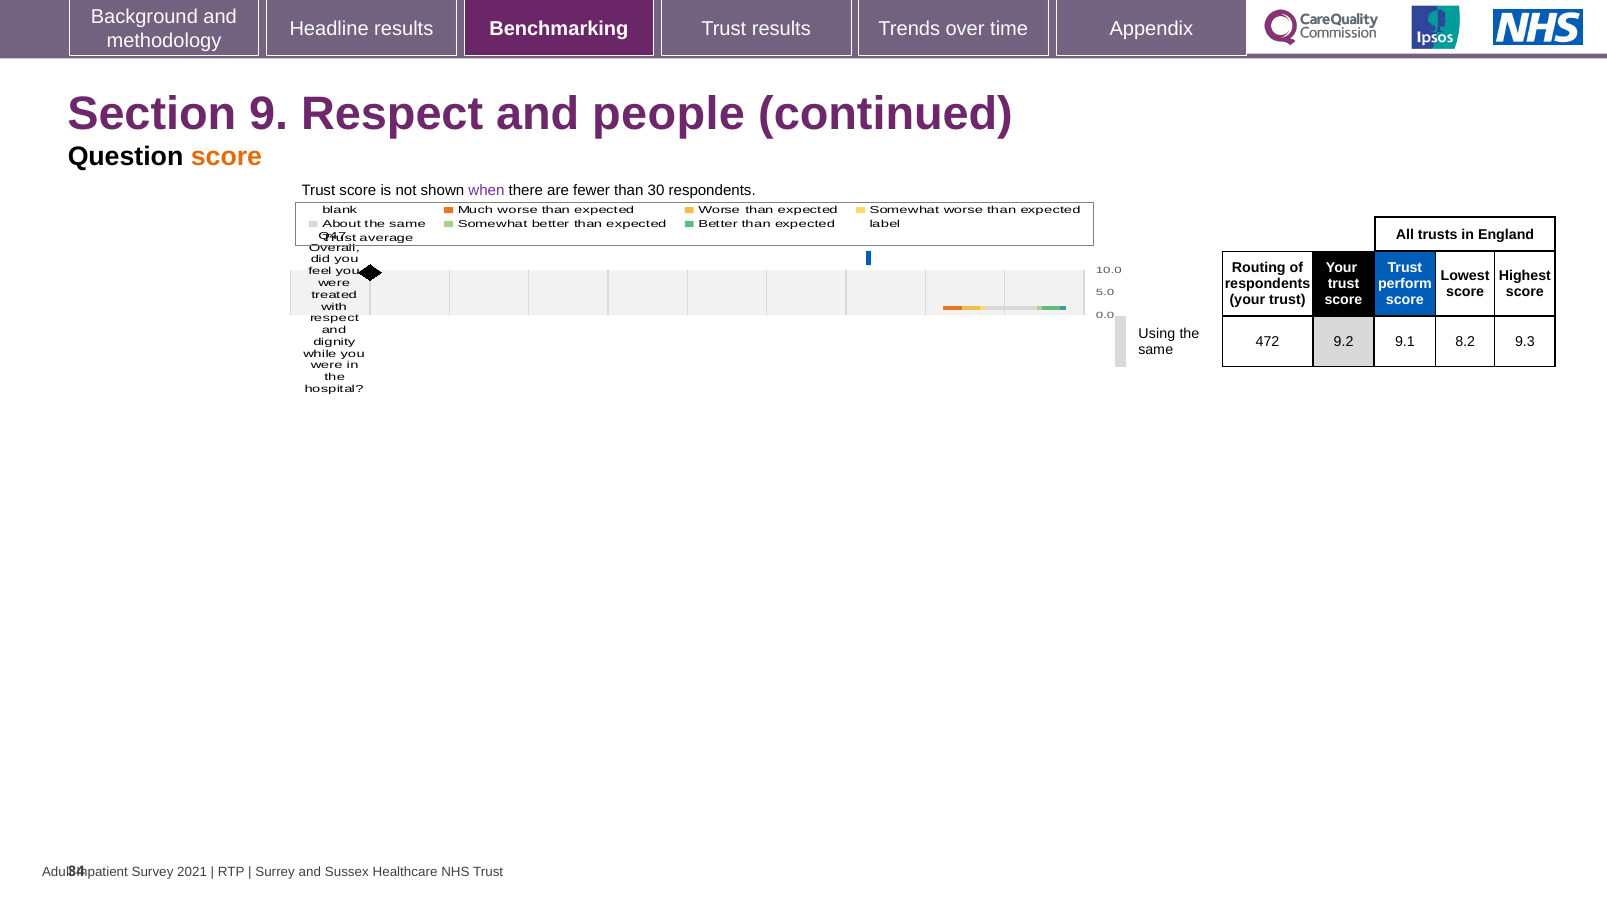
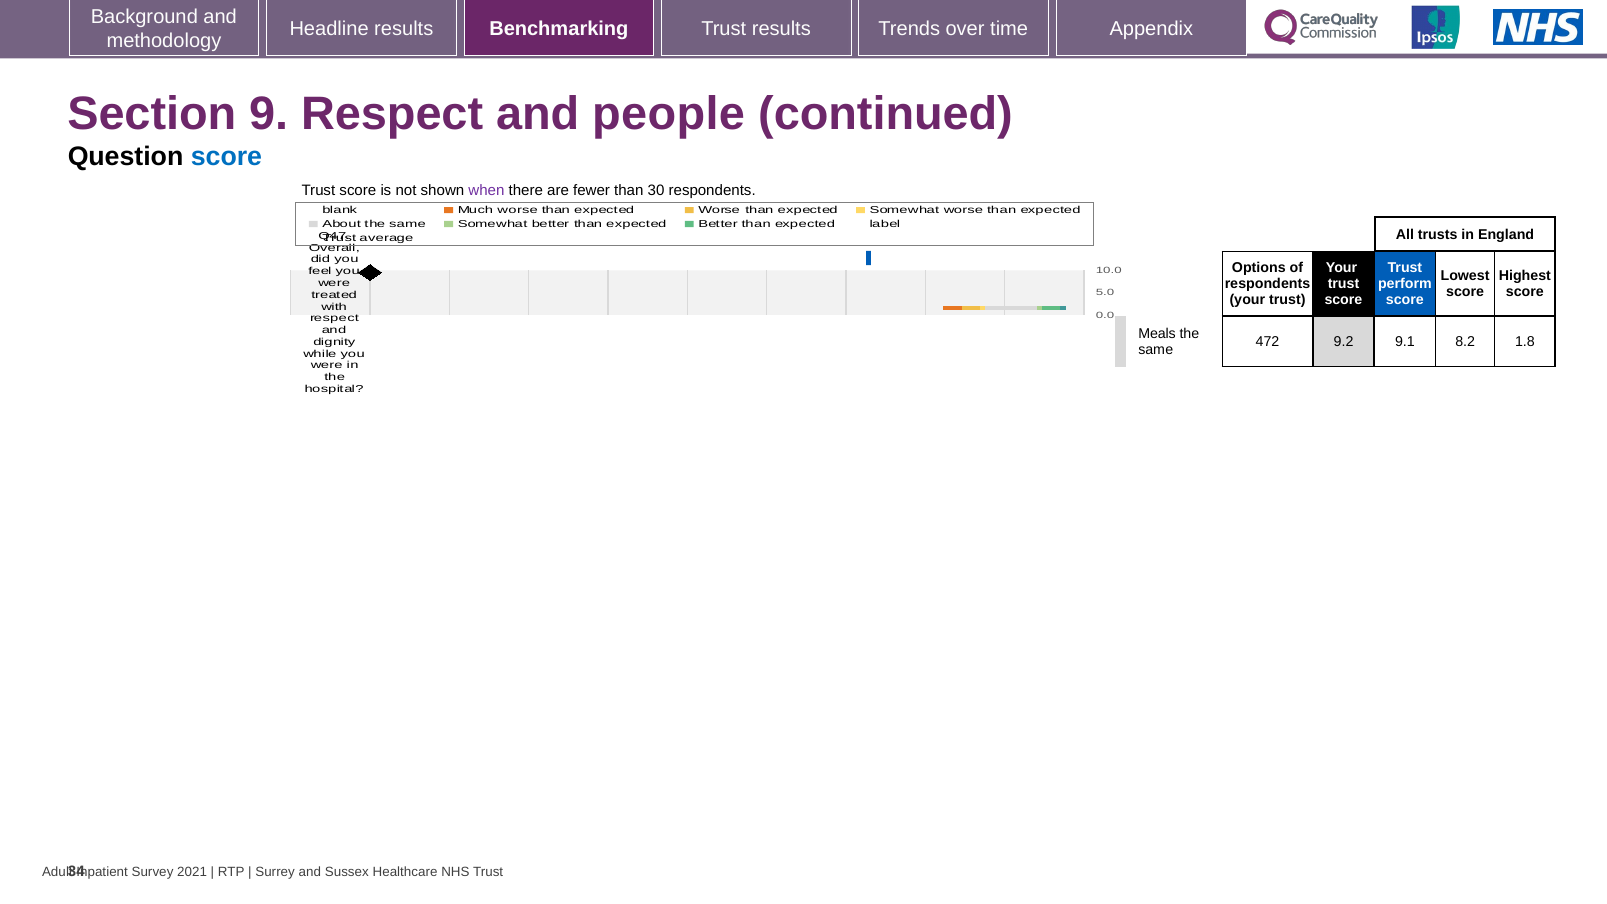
score at (226, 156) colour: orange -> blue
Routing: Routing -> Options
Using: Using -> Meals
9.3: 9.3 -> 1.8
